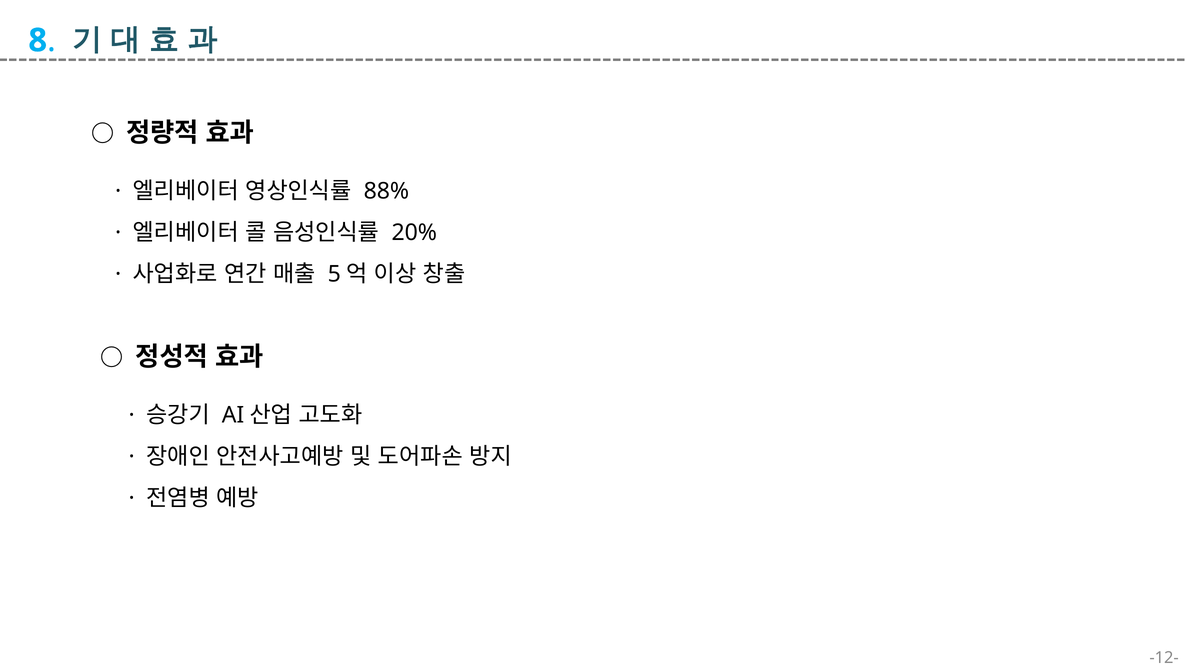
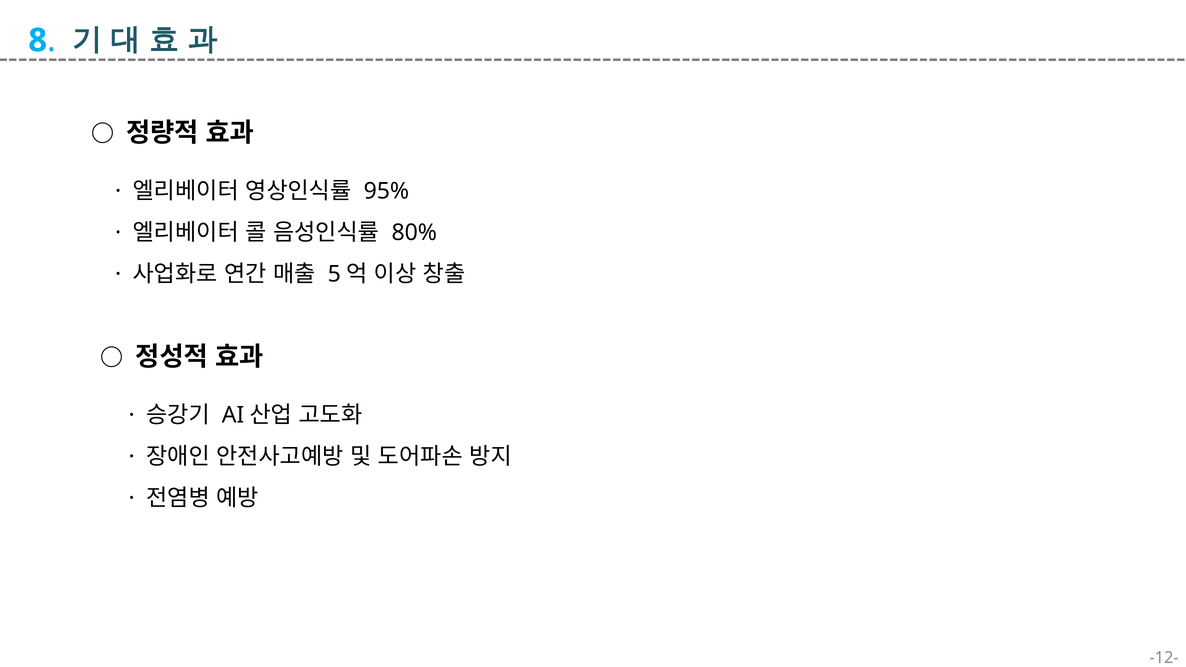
88%: 88% -> 95%
20%: 20% -> 80%
